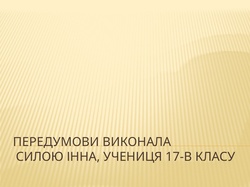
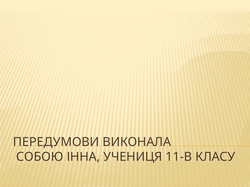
СИЛОЮ: СИЛОЮ -> СОБОЮ
17-В: 17-В -> 11-В
